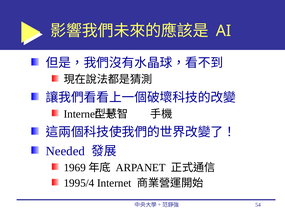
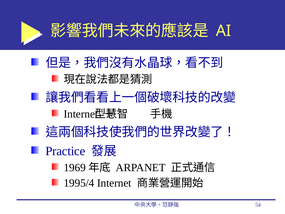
Needed: Needed -> Practice
